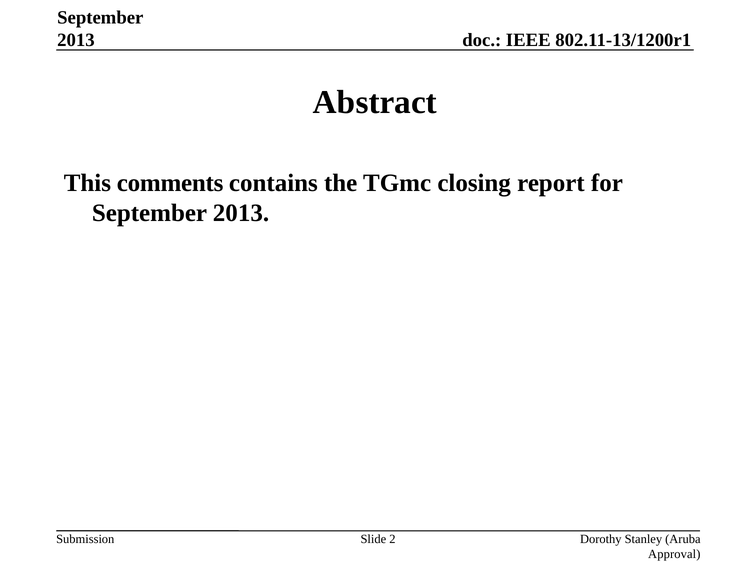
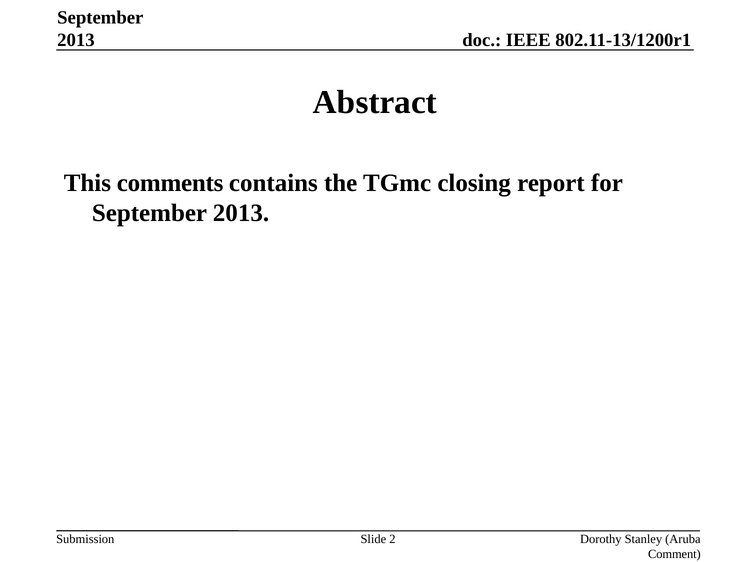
Approval: Approval -> Comment
